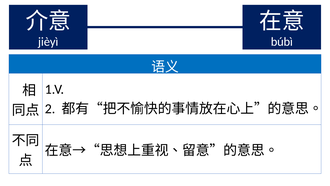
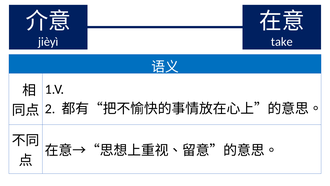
búbì: búbì -> take
